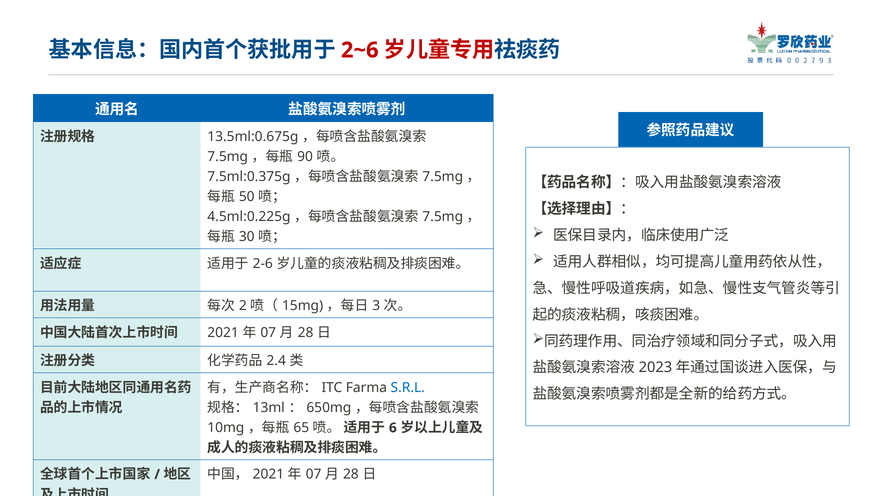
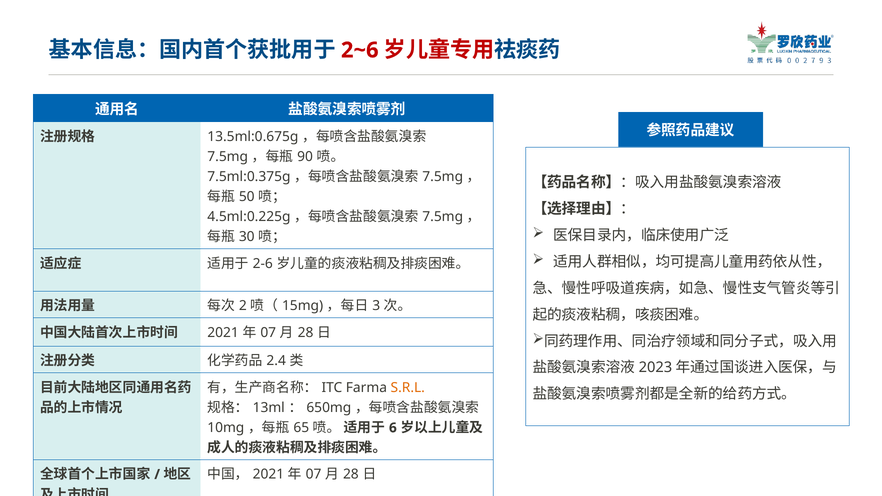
S.R.L colour: blue -> orange
